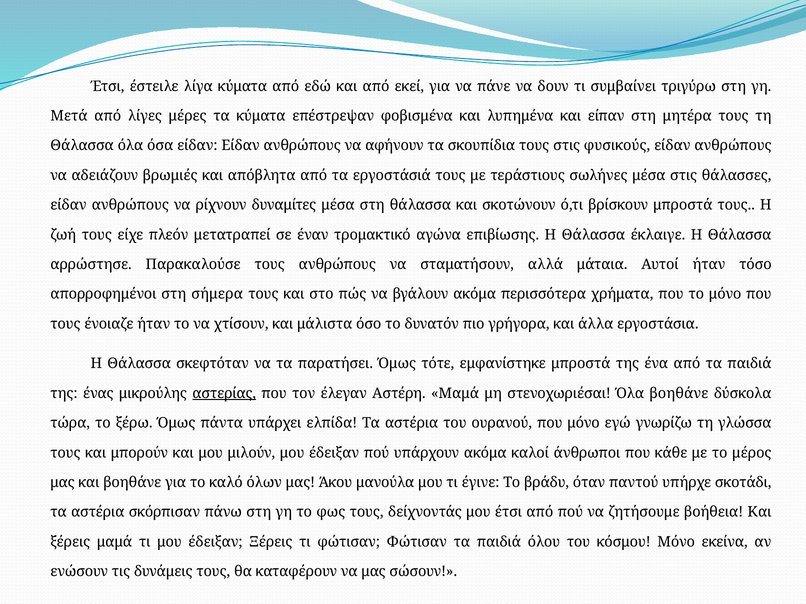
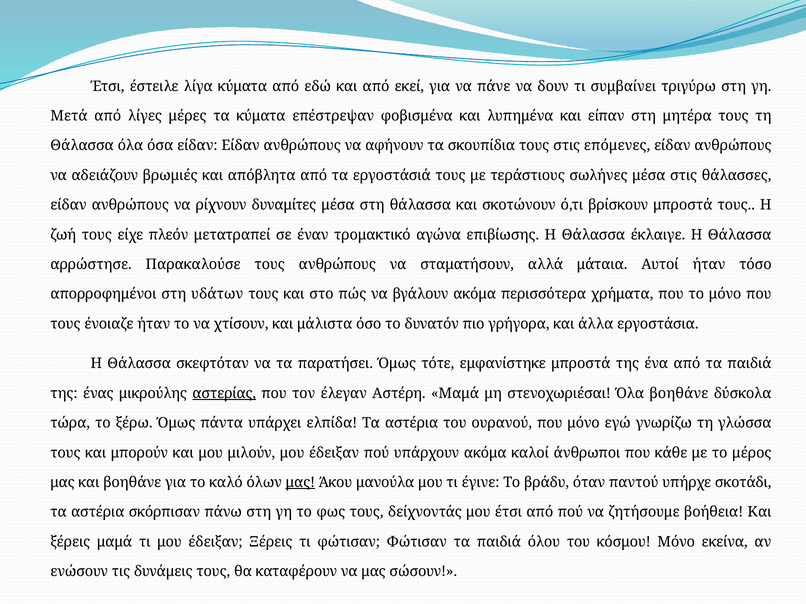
φυσικούς: φυσικούς -> επόμενες
σήμερα: σήμερα -> υδάτων
μας at (300, 483) underline: none -> present
